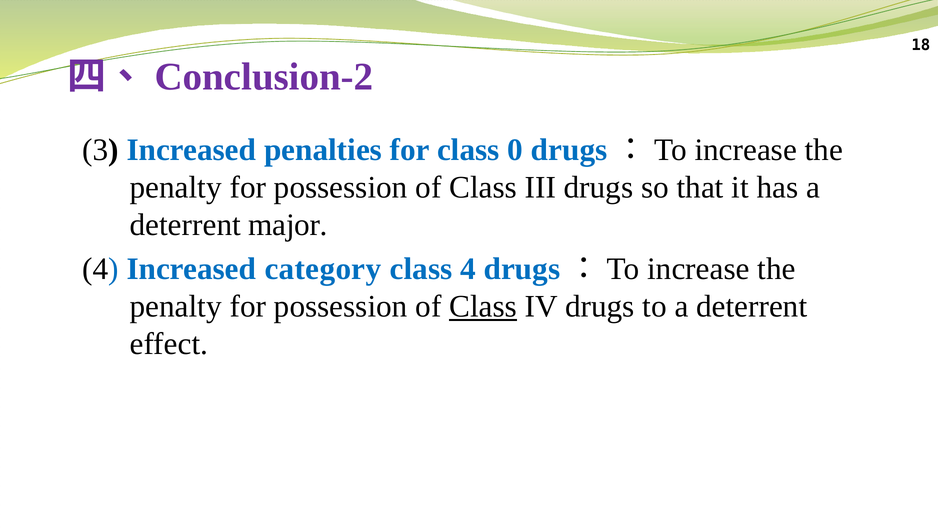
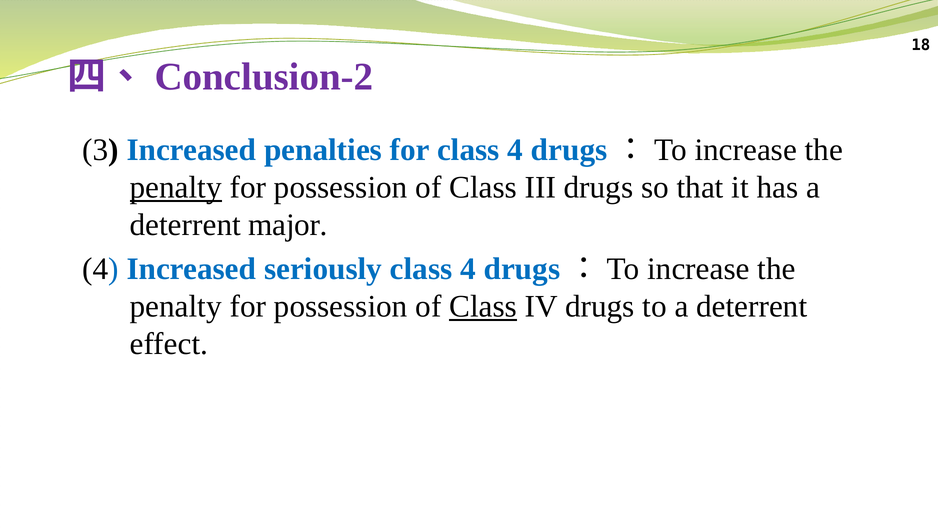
for class 0: 0 -> 4
penalty at (176, 187) underline: none -> present
category: category -> seriously
